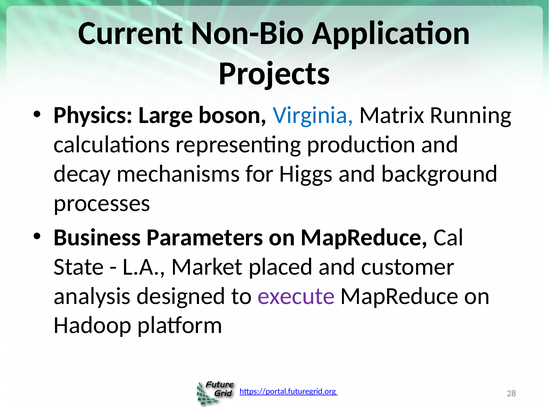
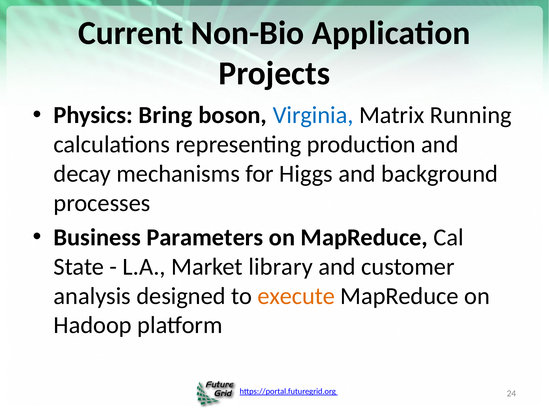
Large: Large -> Bring
placed: placed -> library
execute colour: purple -> orange
28: 28 -> 24
